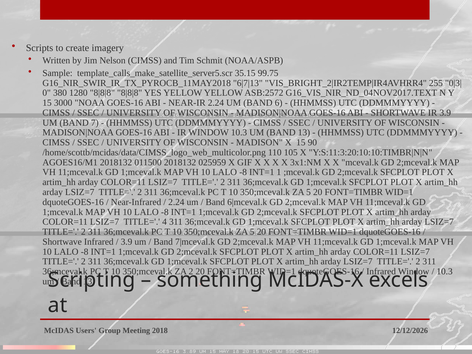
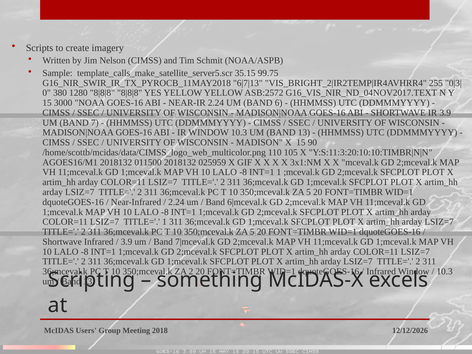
TITLE= 4: 4 -> 1
